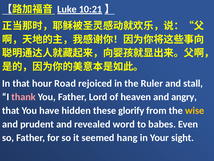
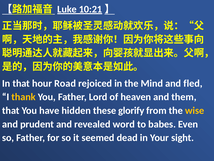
Ruler: Ruler -> Mind
stall: stall -> fled
thank colour: pink -> yellow
angry: angry -> them
hang: hang -> dead
